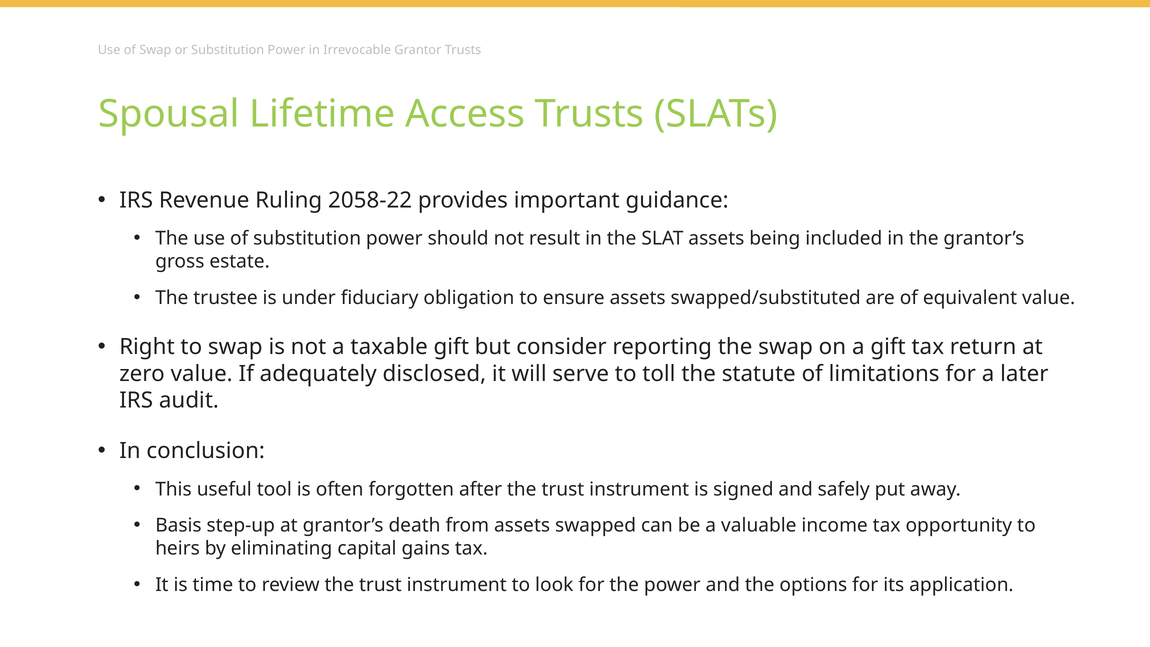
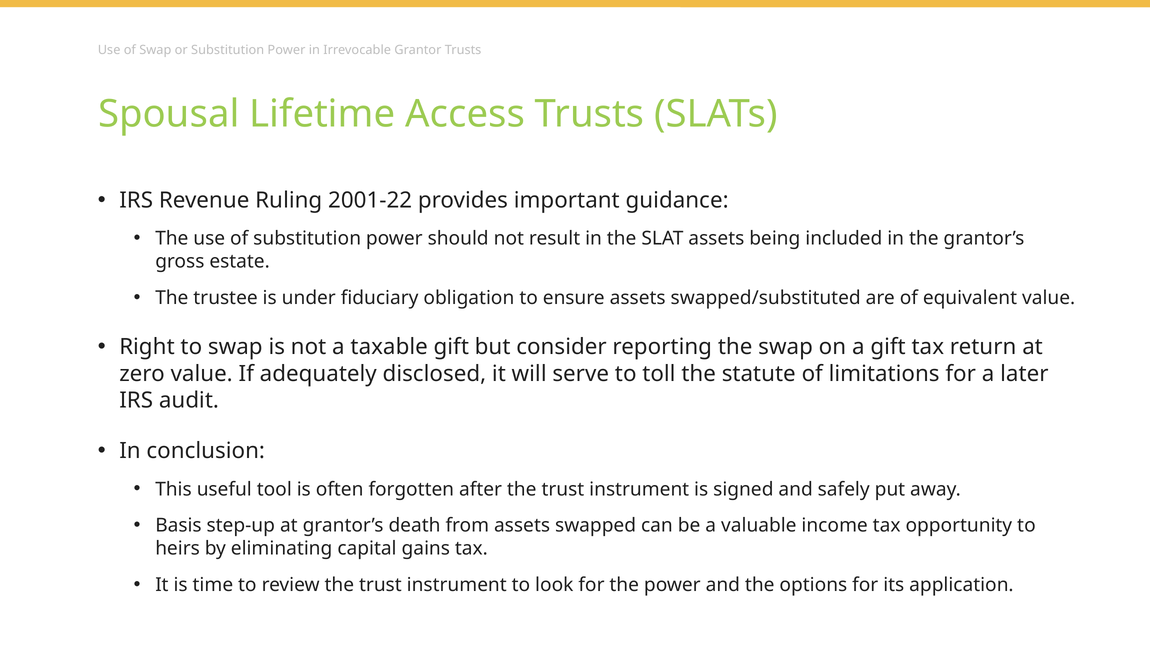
2058-22: 2058-22 -> 2001-22
